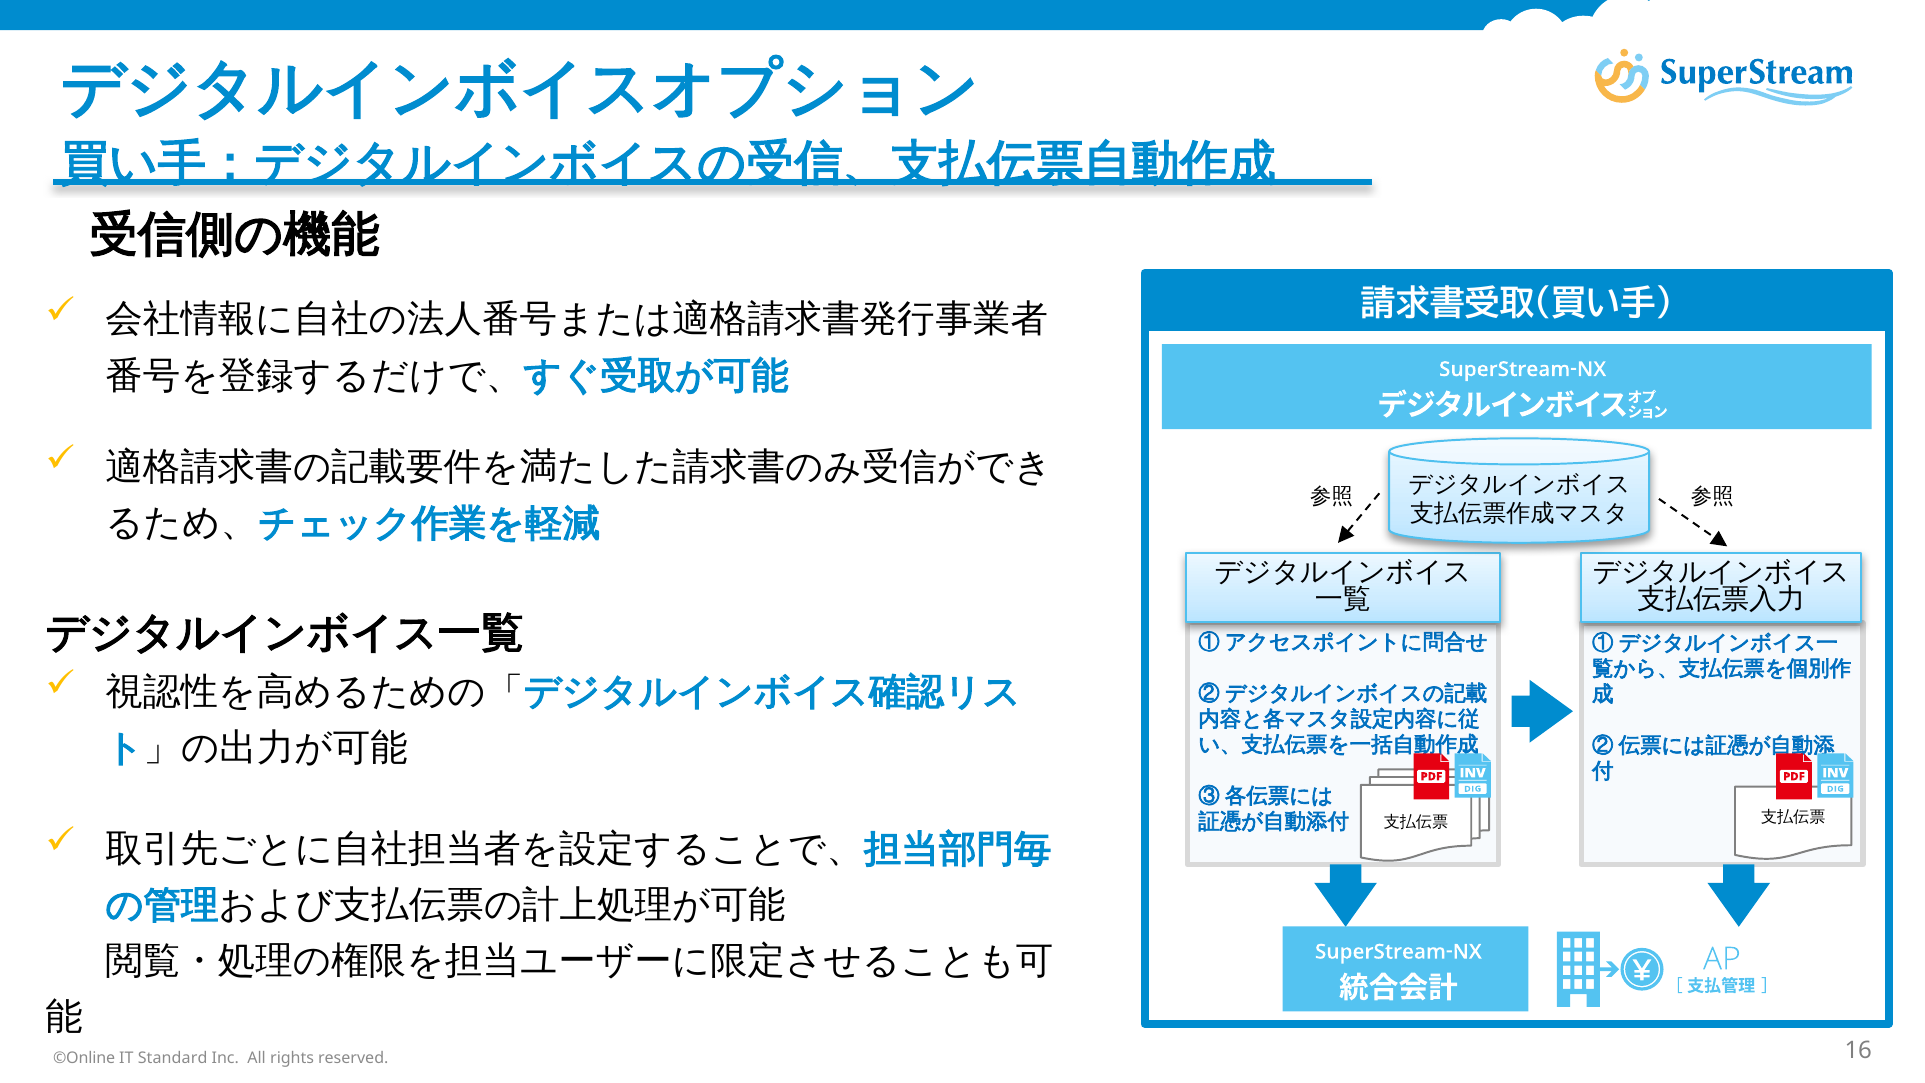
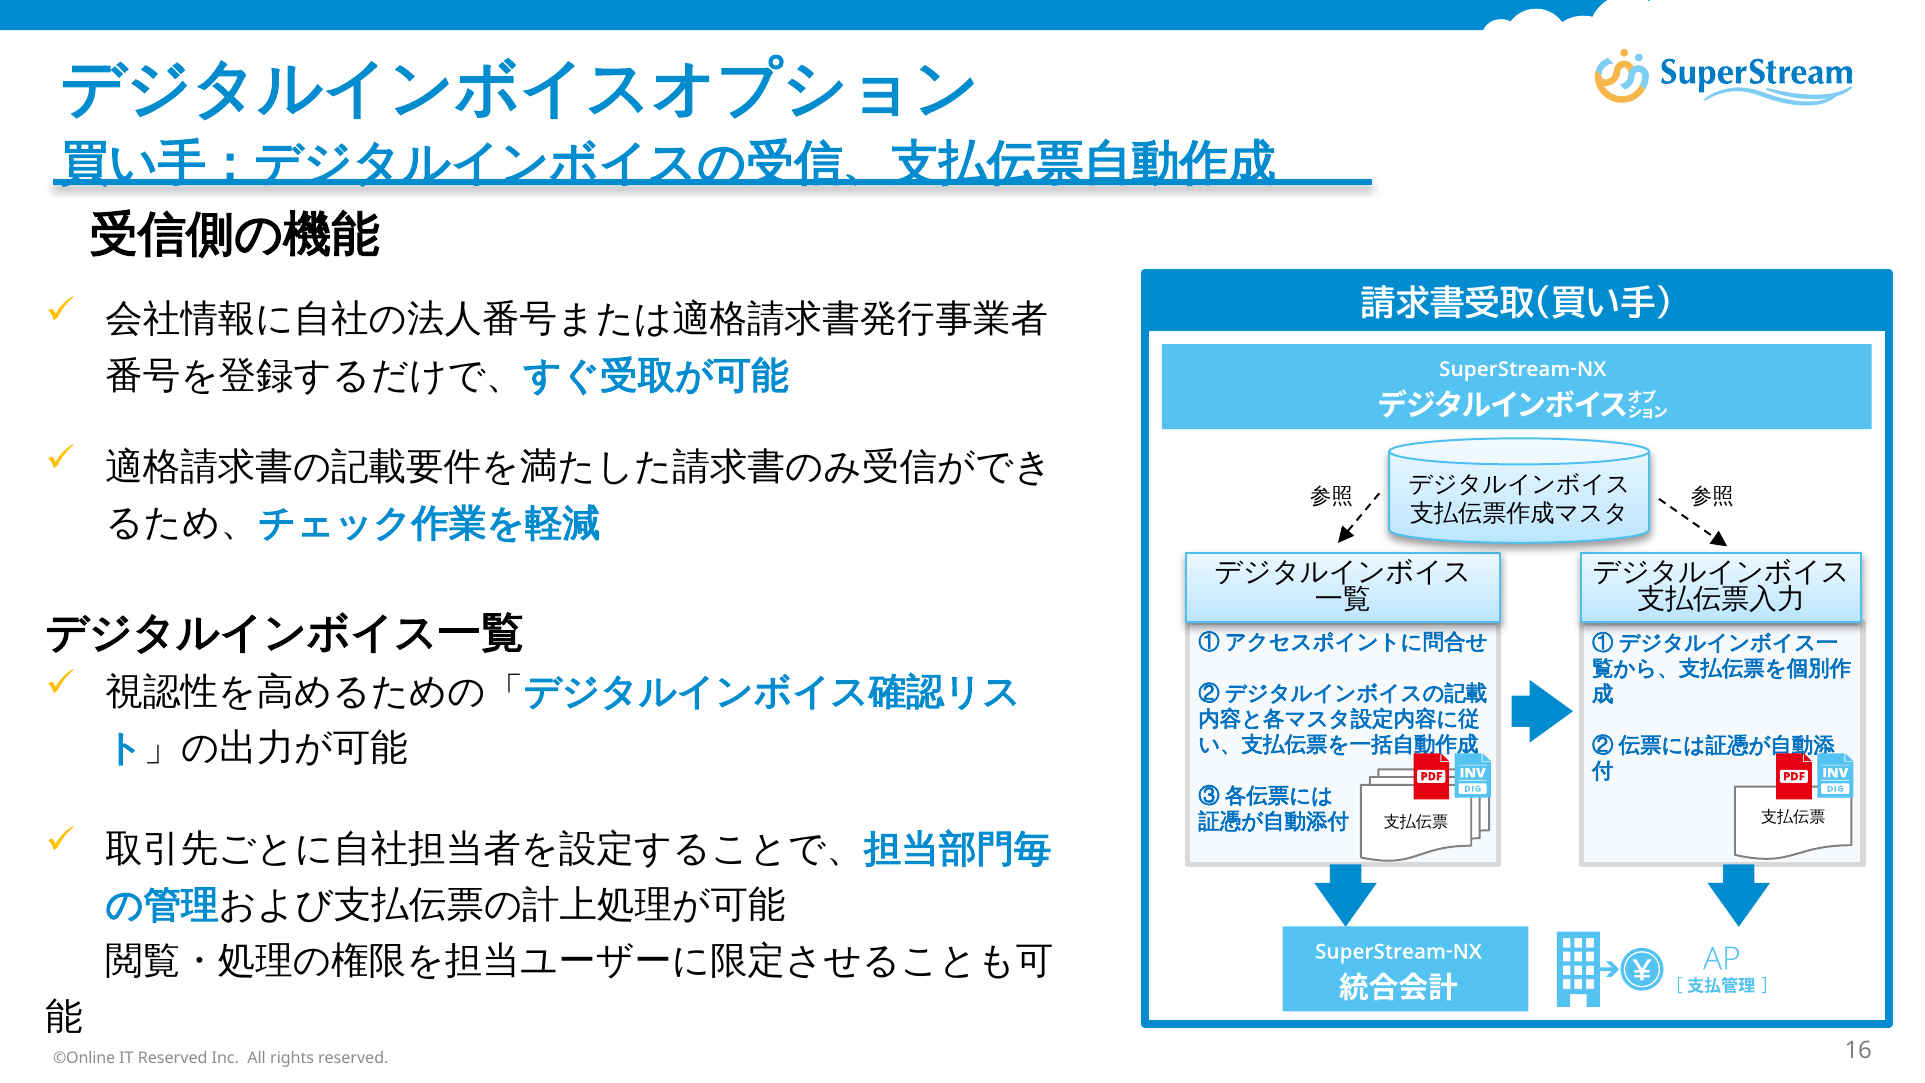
IT Standard: Standard -> Reserved
